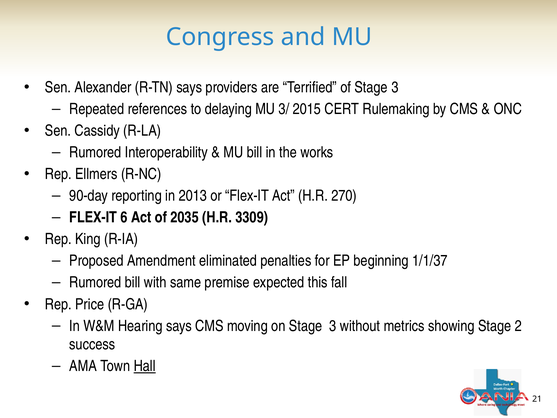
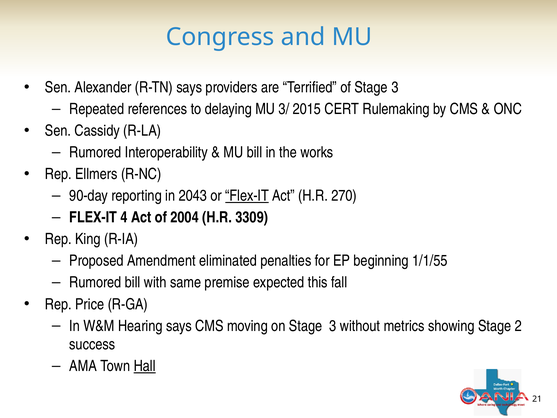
2013: 2013 -> 2043
Flex-IT at (247, 196) underline: none -> present
6: 6 -> 4
2035: 2035 -> 2004
1/1/37: 1/1/37 -> 1/1/55
